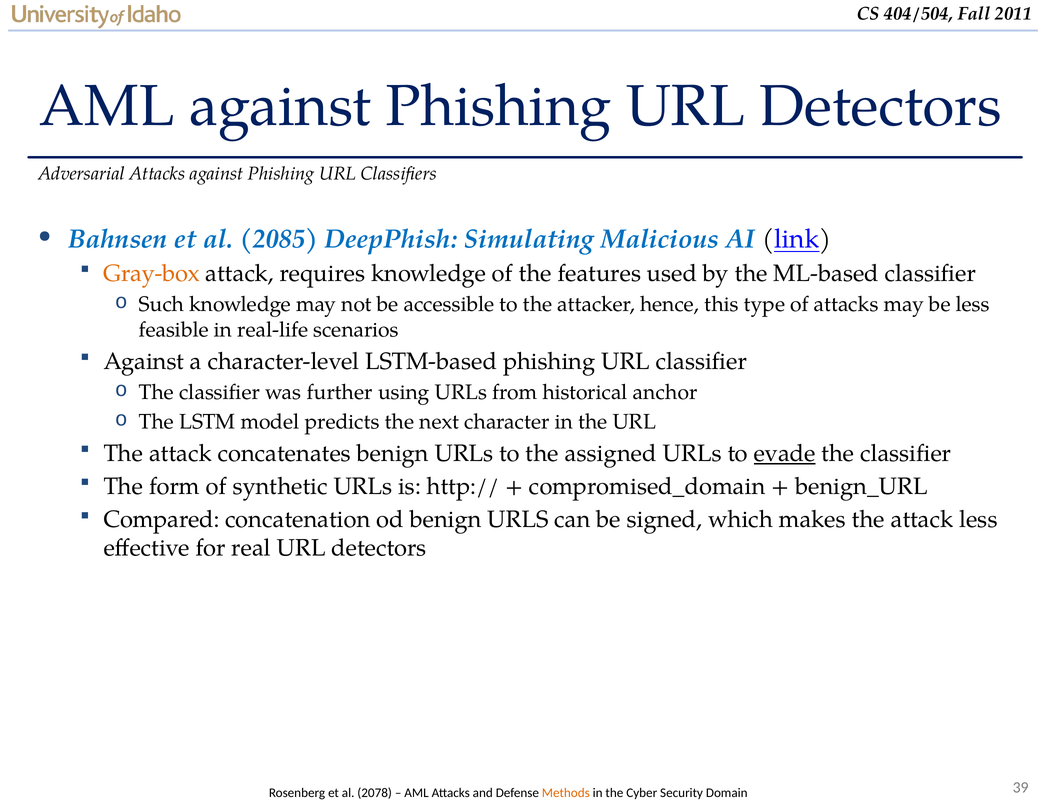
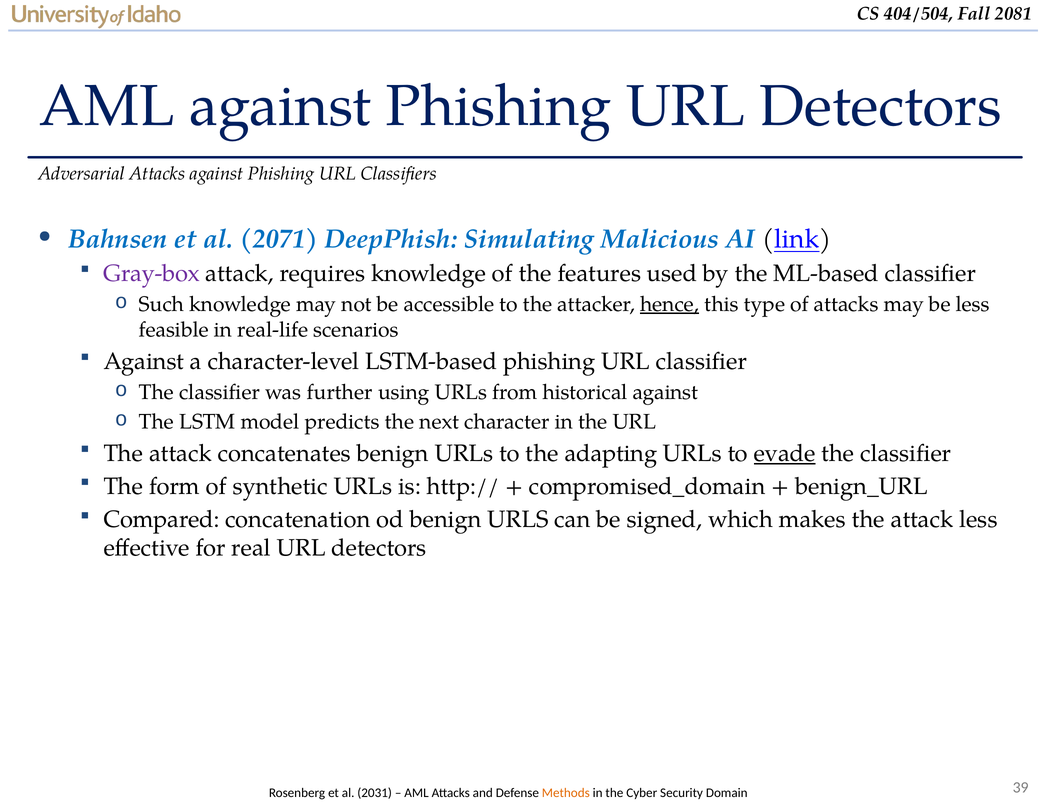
2011: 2011 -> 2081
2085: 2085 -> 2071
Gray-box colour: orange -> purple
hence underline: none -> present
historical anchor: anchor -> against
assigned: assigned -> adapting
2078: 2078 -> 2031
